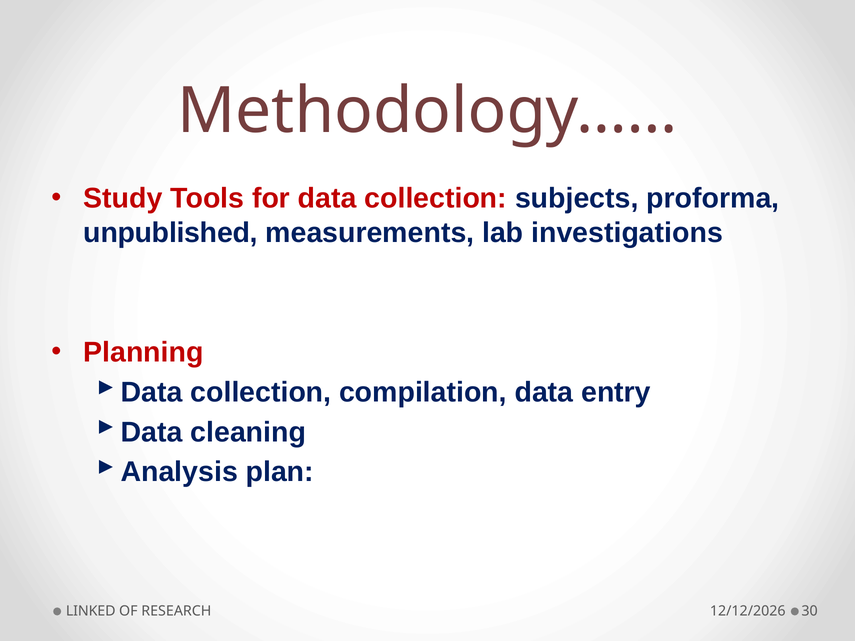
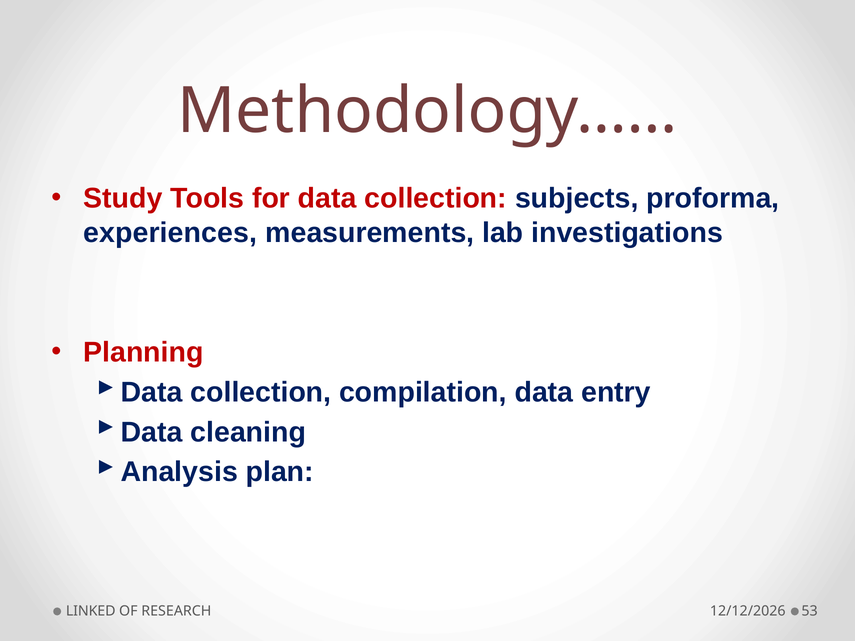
unpublished: unpublished -> experiences
30: 30 -> 53
